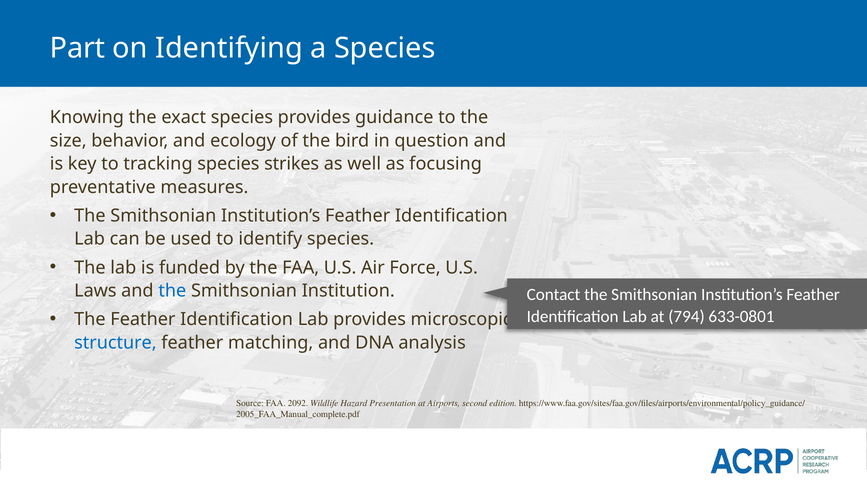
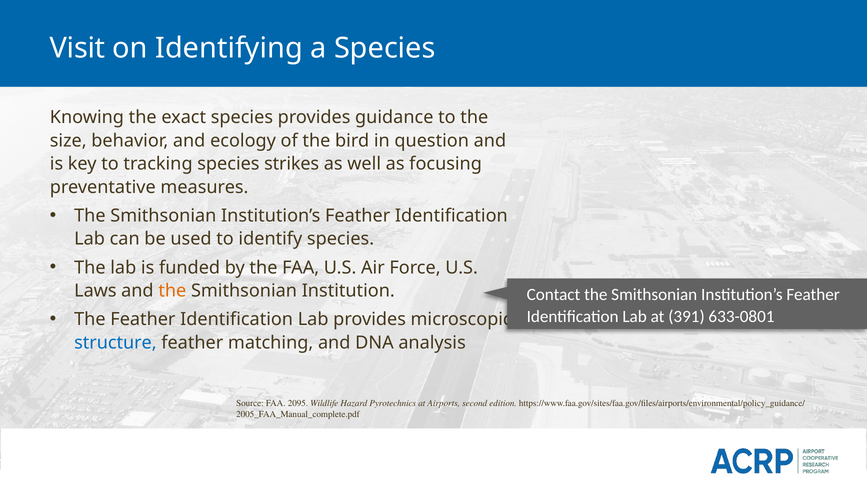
Part: Part -> Visit
the at (172, 291) colour: blue -> orange
794: 794 -> 391
2092: 2092 -> 2095
Presentation: Presentation -> Pyrotechnics
